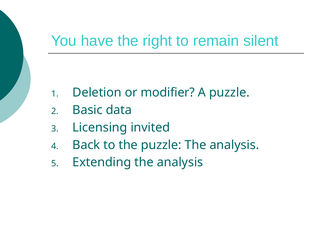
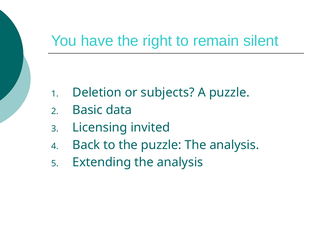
modifier: modifier -> subjects
